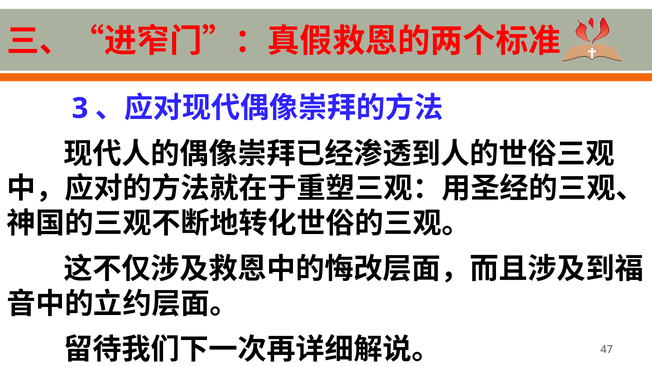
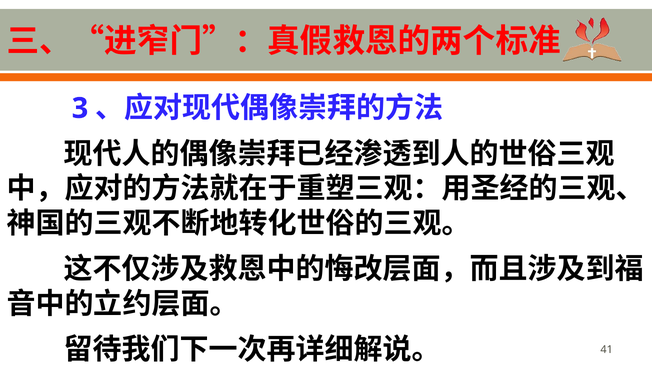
47: 47 -> 41
